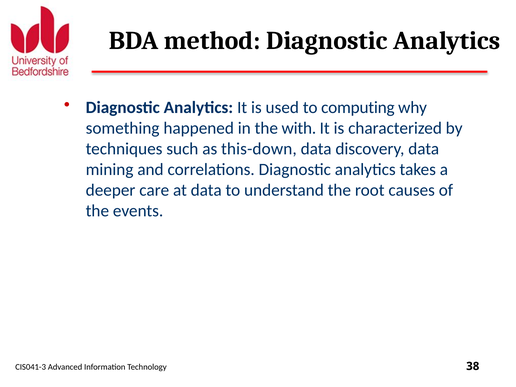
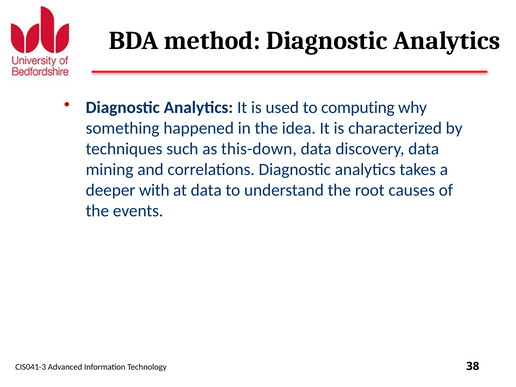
with: with -> idea
care: care -> with
